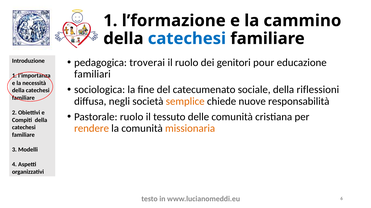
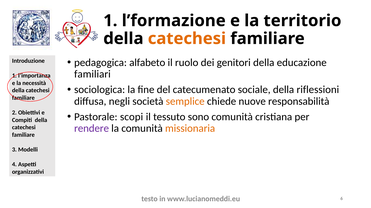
cammino: cammino -> territorio
catechesi at (187, 39) colour: blue -> orange
troverai: troverai -> alfabeto
genitori pour: pour -> della
Pastorale ruolo: ruolo -> scopi
delle: delle -> sono
rendere colour: orange -> purple
